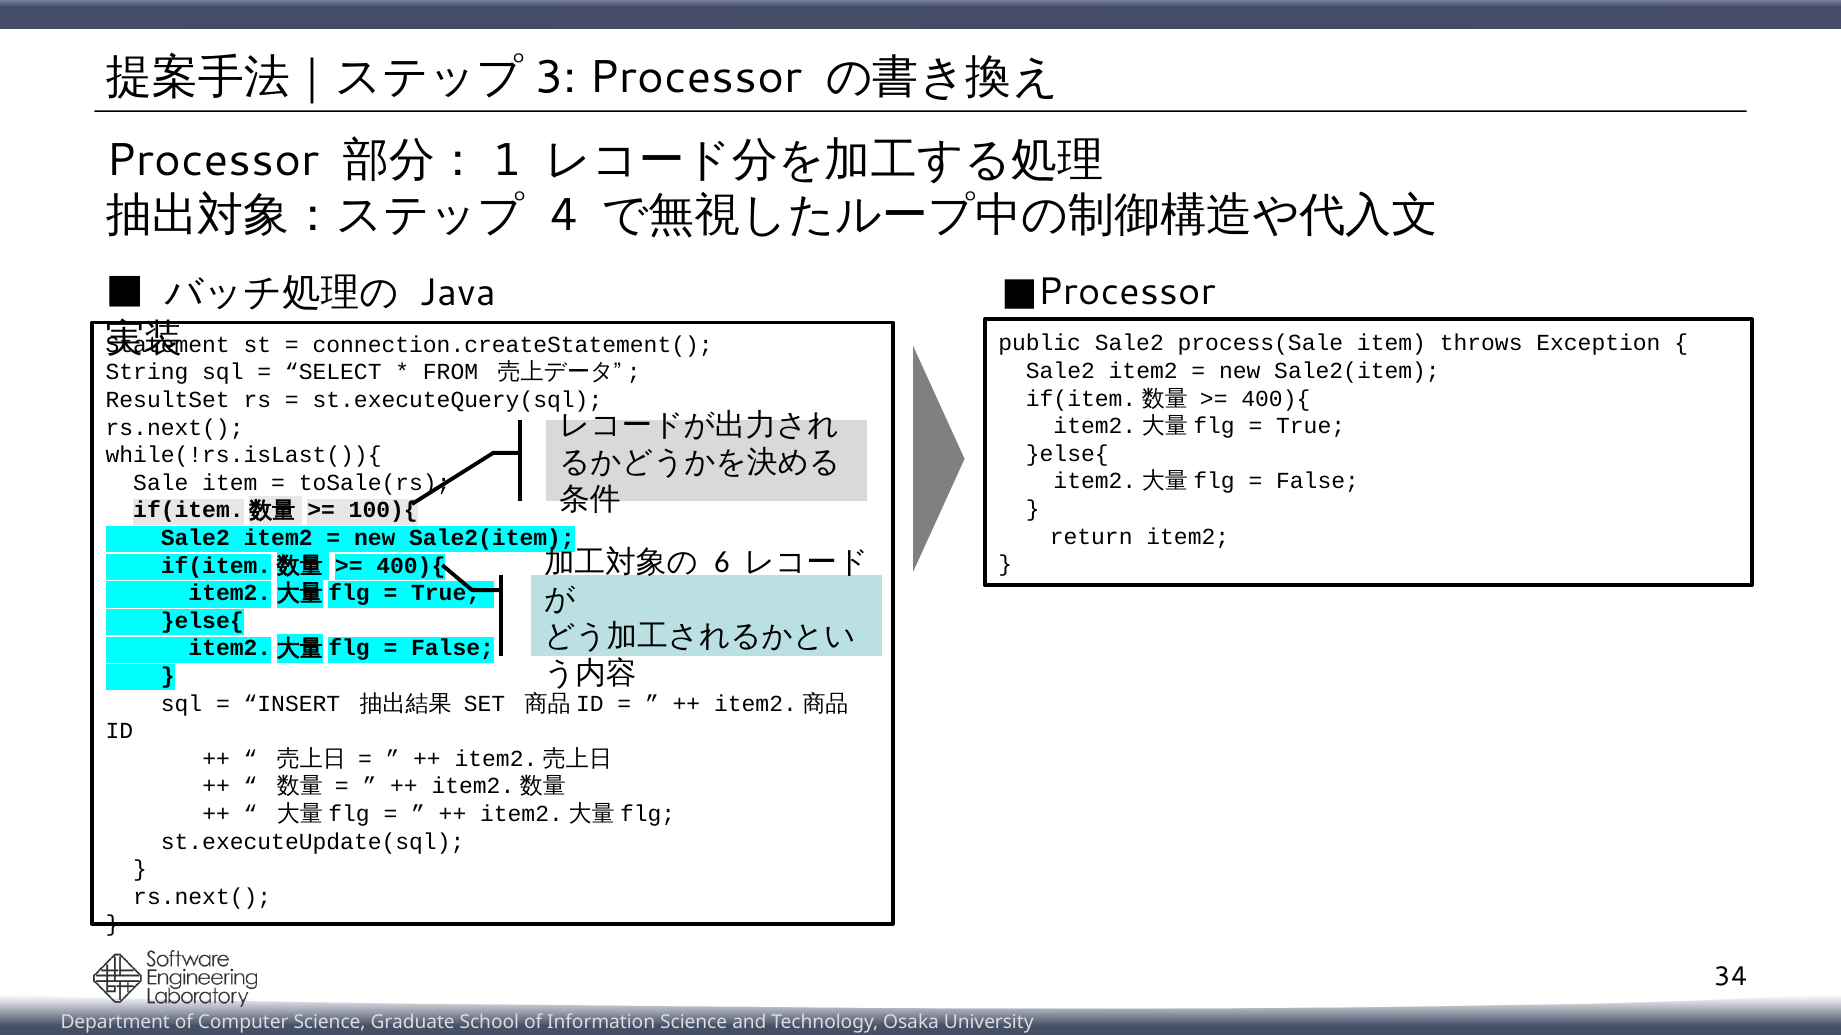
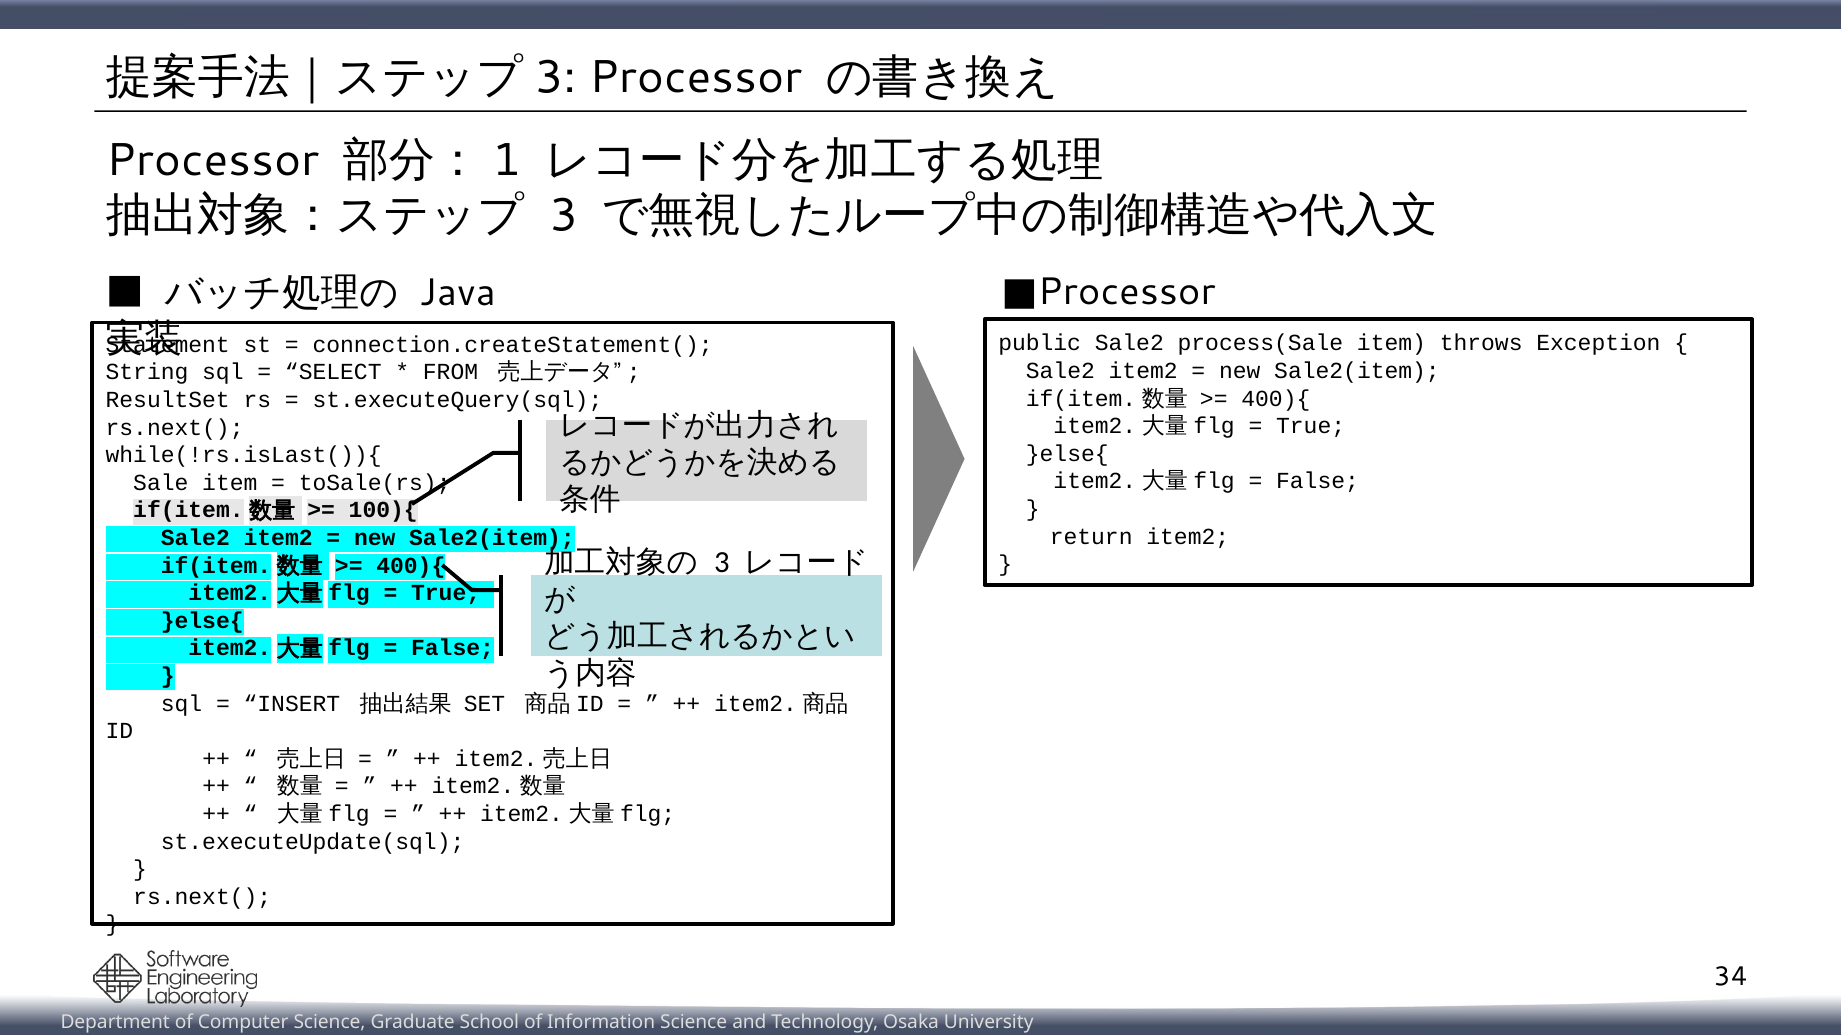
4 at (564, 215): 4 -> 3
6 at (722, 563): 6 -> 3
